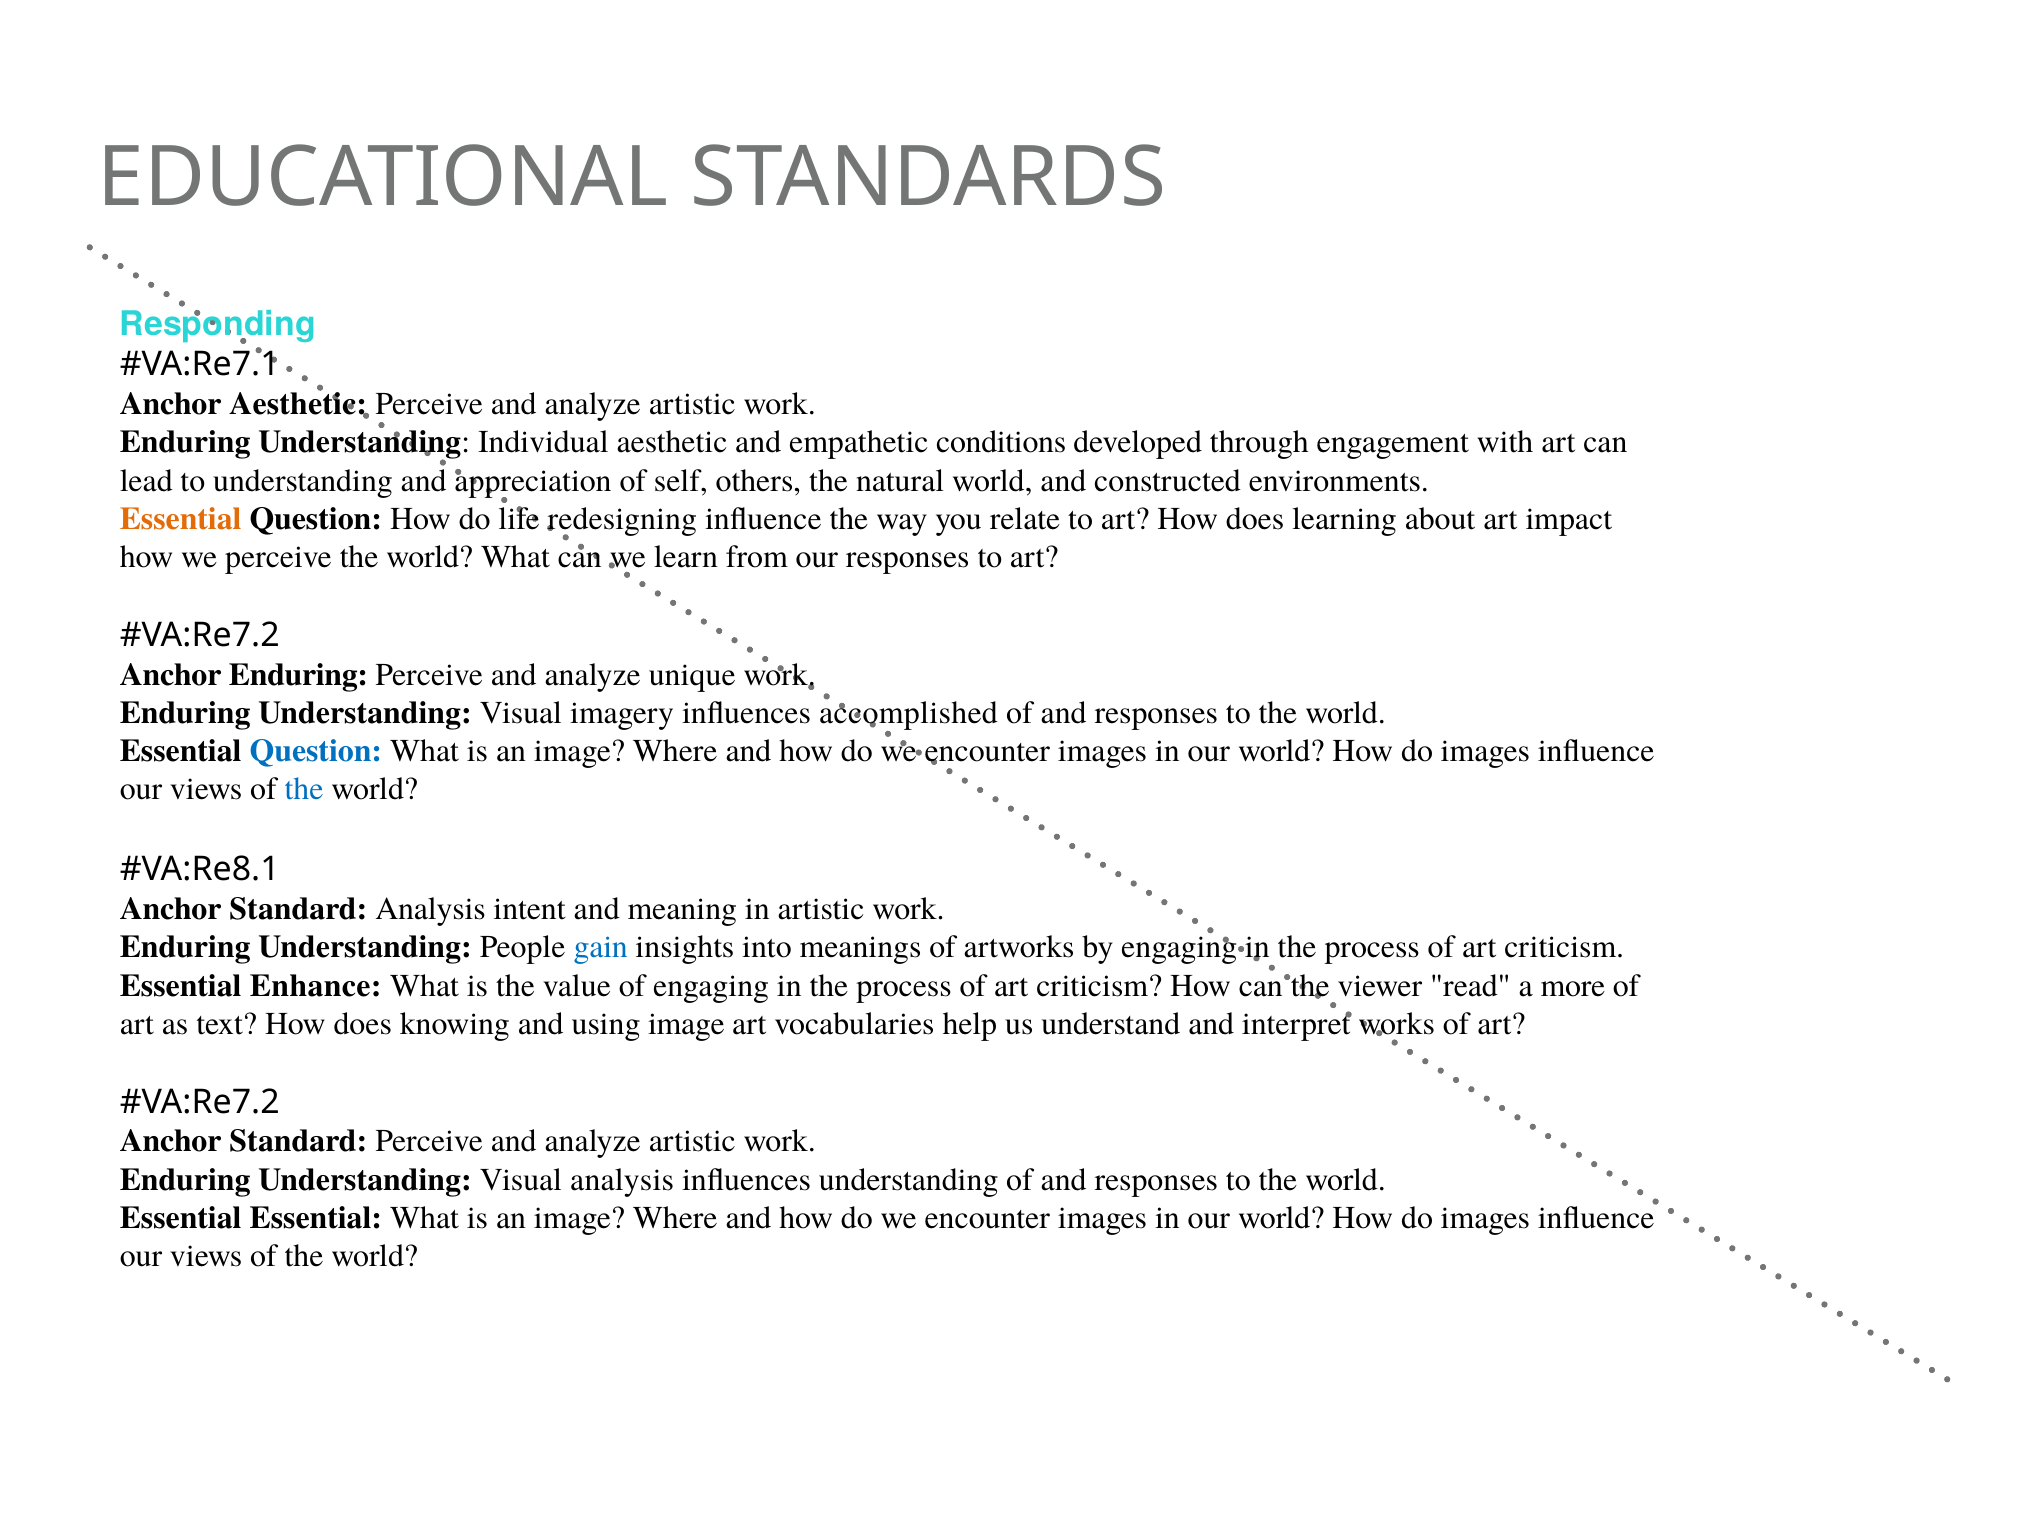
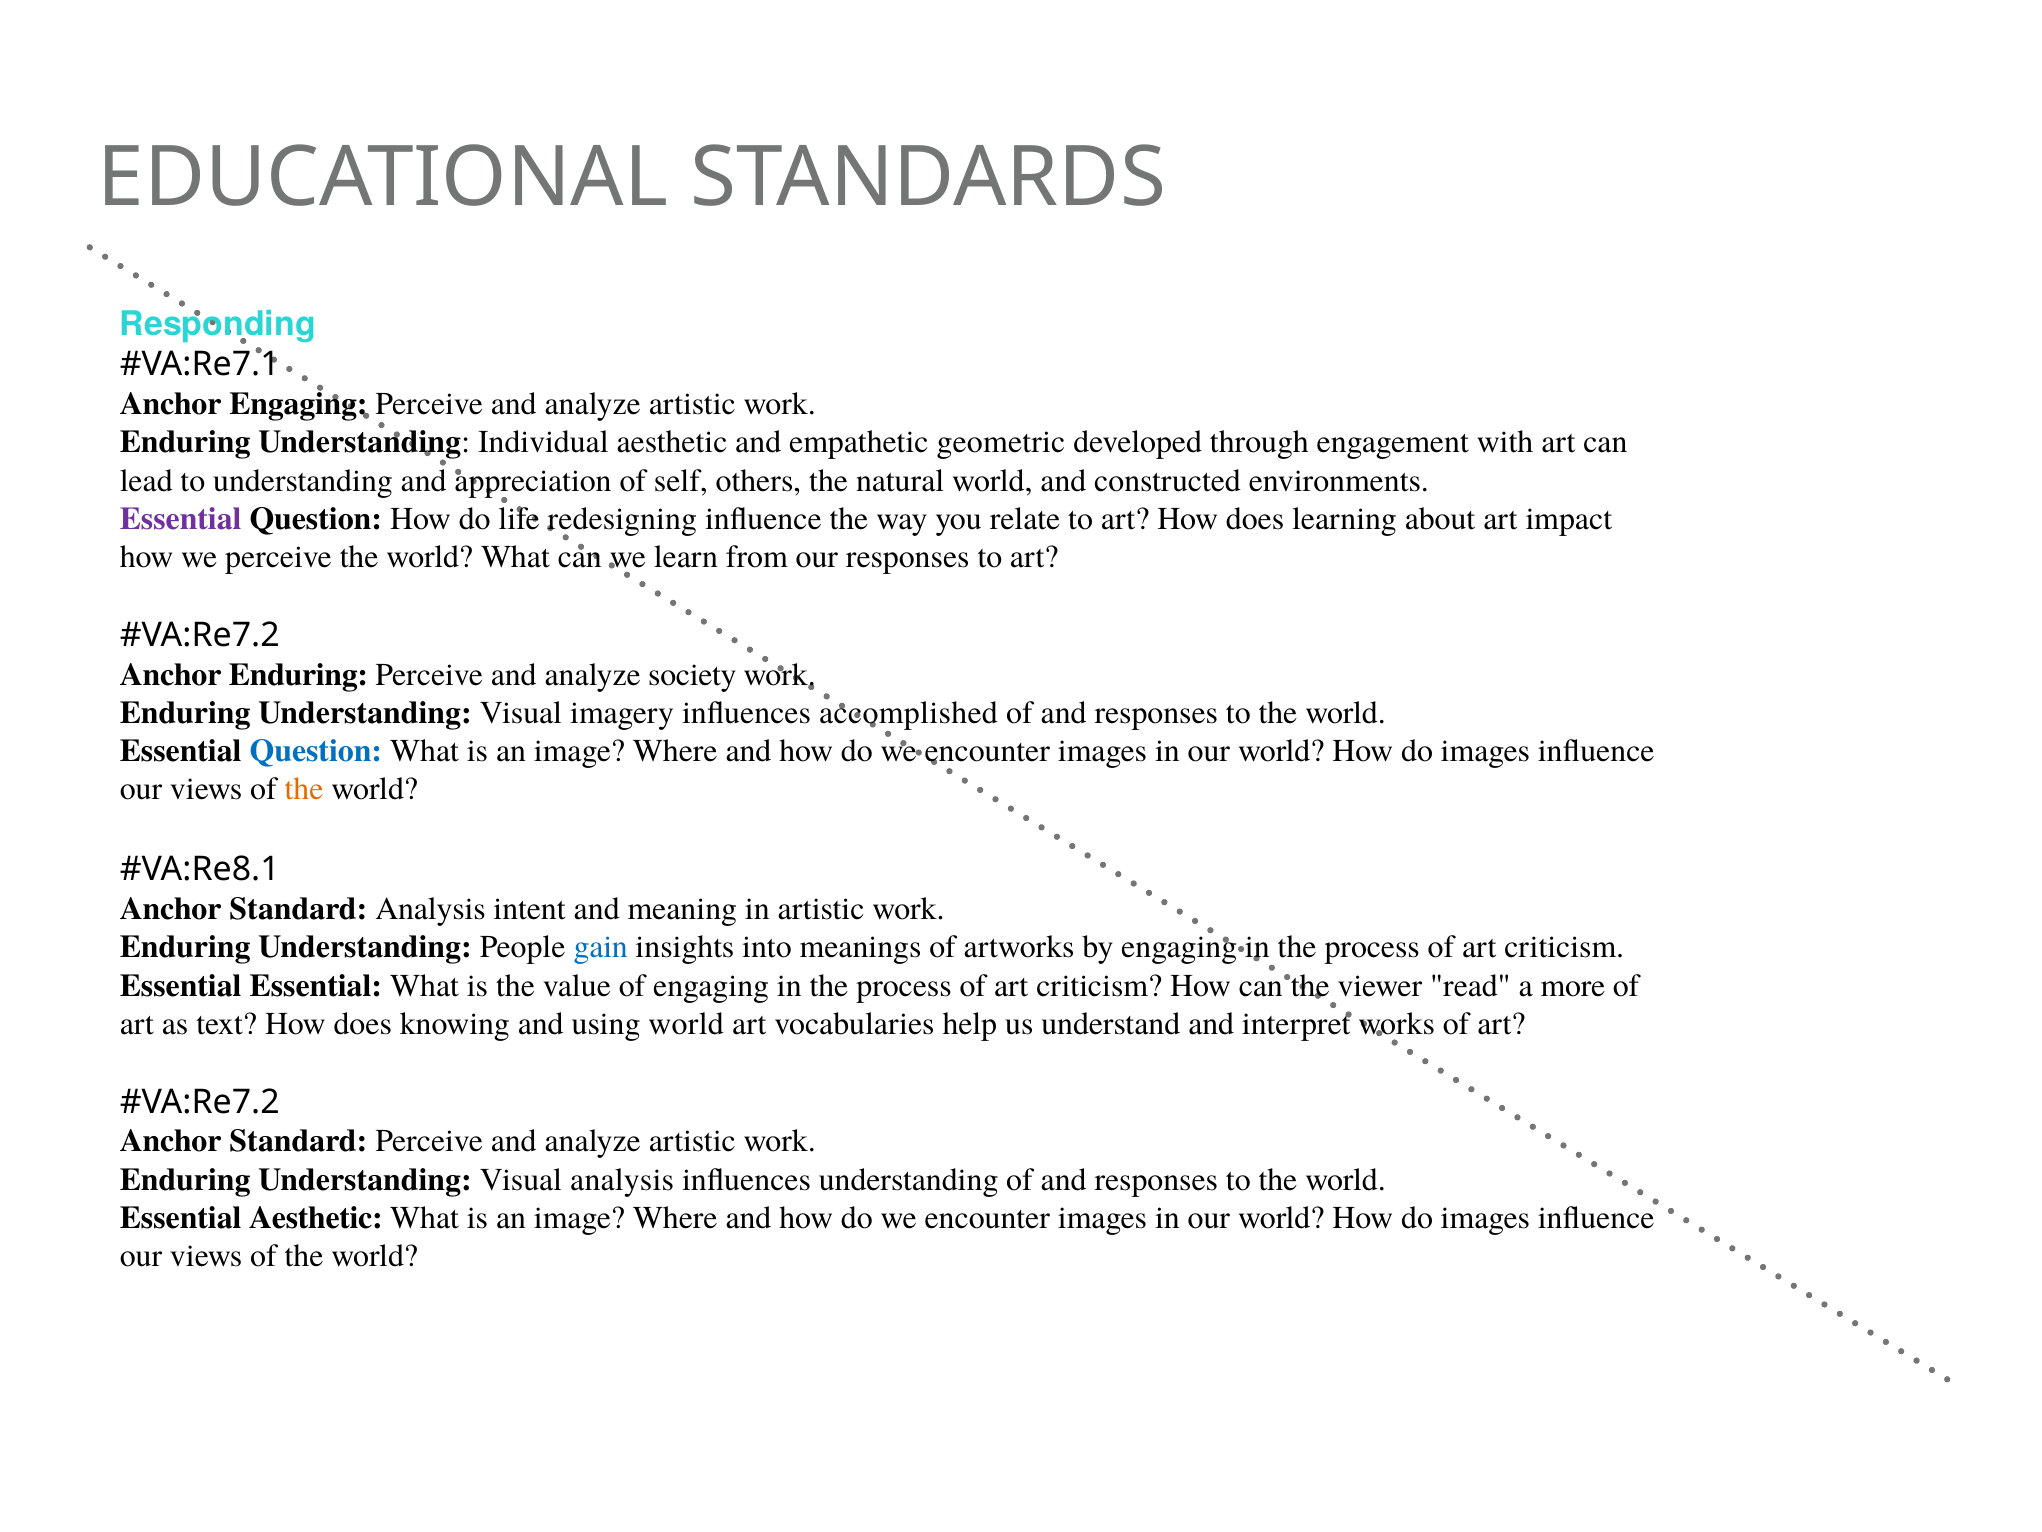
Anchor Aesthetic: Aesthetic -> Engaging
conditions: conditions -> geometric
Essential at (181, 519) colour: orange -> purple
unique: unique -> society
the at (304, 789) colour: blue -> orange
Essential Enhance: Enhance -> Essential
using image: image -> world
Essential Essential: Essential -> Aesthetic
